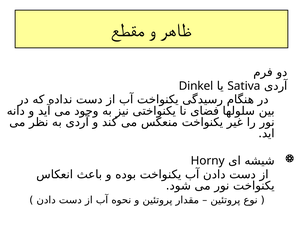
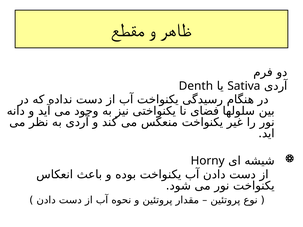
Dinkel: Dinkel -> Denth
